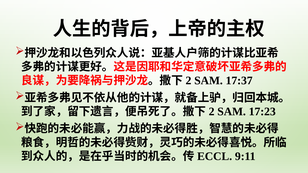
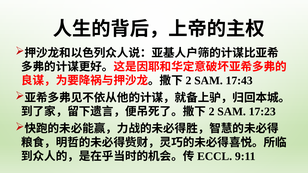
17:37: 17:37 -> 17:43
